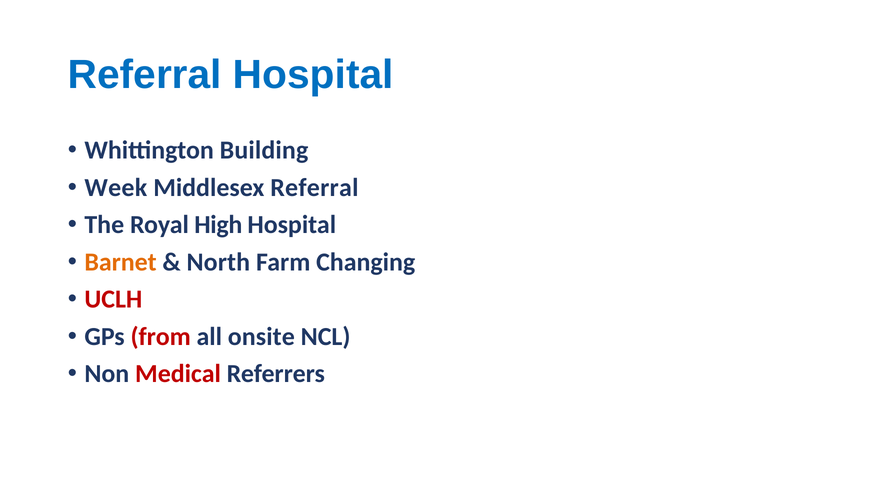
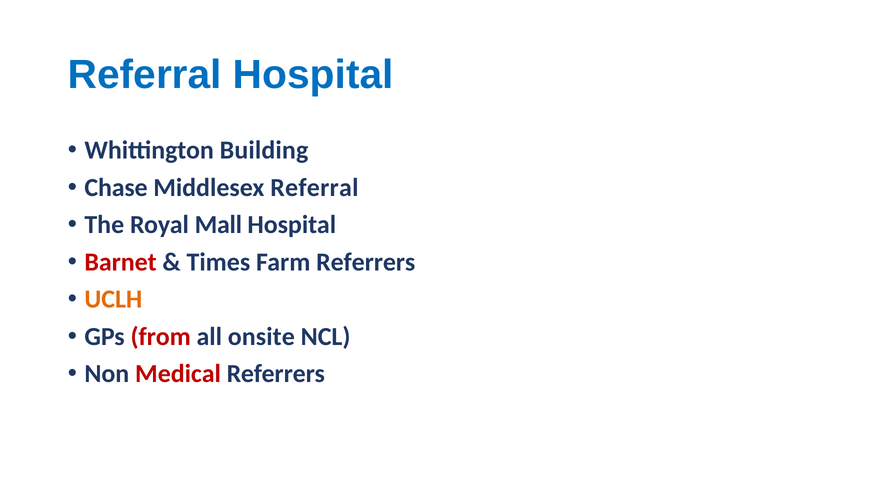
Week: Week -> Chase
High: High -> Mall
Barnet colour: orange -> red
North: North -> Times
Farm Changing: Changing -> Referrers
UCLH colour: red -> orange
